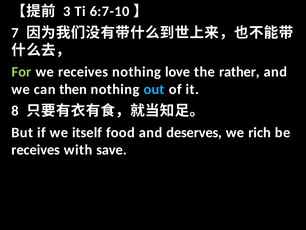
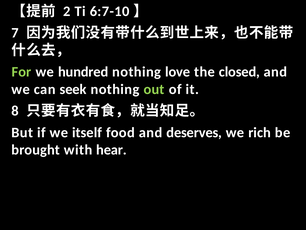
3: 3 -> 2
we receives: receives -> hundred
rather: rather -> closed
then: then -> seek
out colour: light blue -> light green
receives at (36, 150): receives -> brought
save: save -> hear
